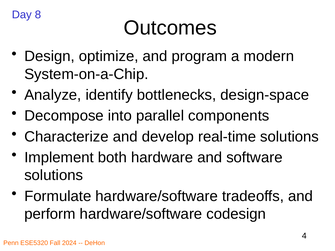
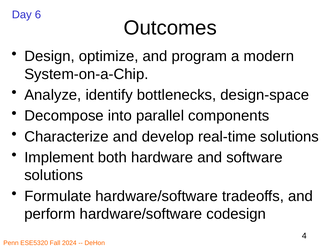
8: 8 -> 6
